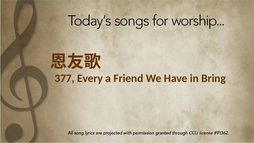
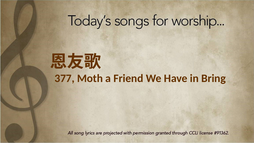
Every: Every -> Moth
